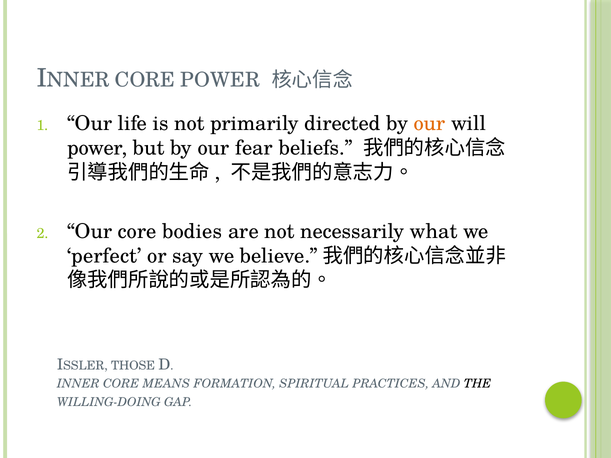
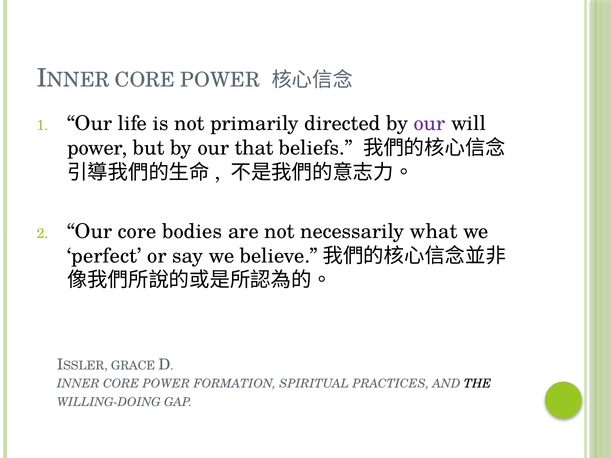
our at (430, 124) colour: orange -> purple
fear: fear -> that
THOSE: THOSE -> GRACE
INNER CORE MEANS: MEANS -> POWER
